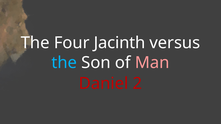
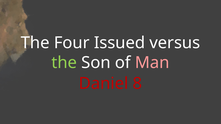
Jacinth: Jacinth -> Issued
the at (64, 63) colour: light blue -> light green
2: 2 -> 8
